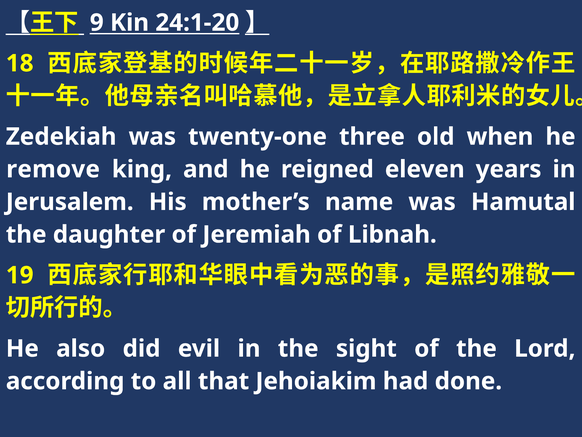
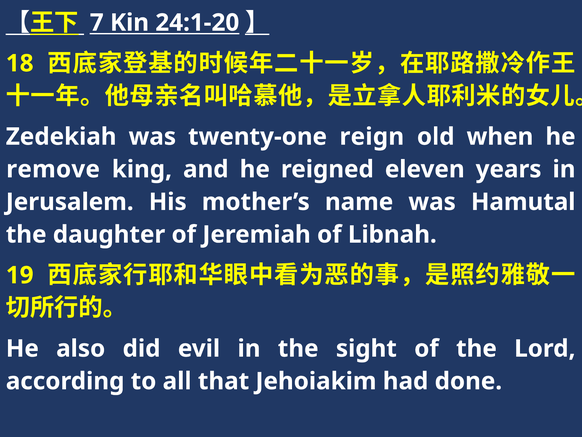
9: 9 -> 7
three: three -> reign
